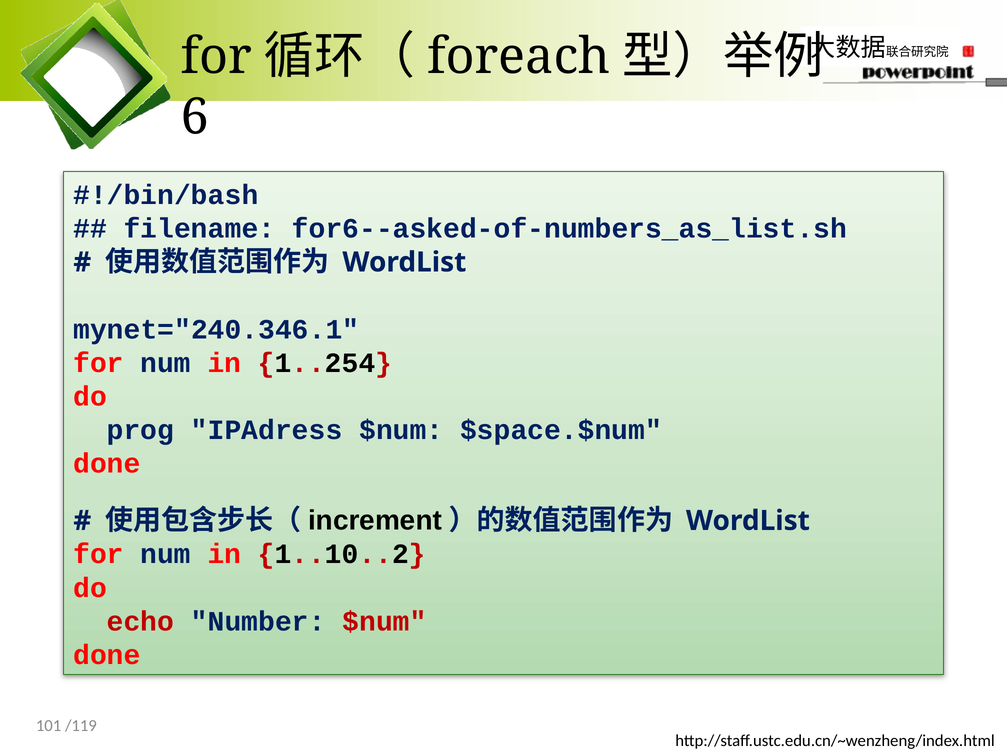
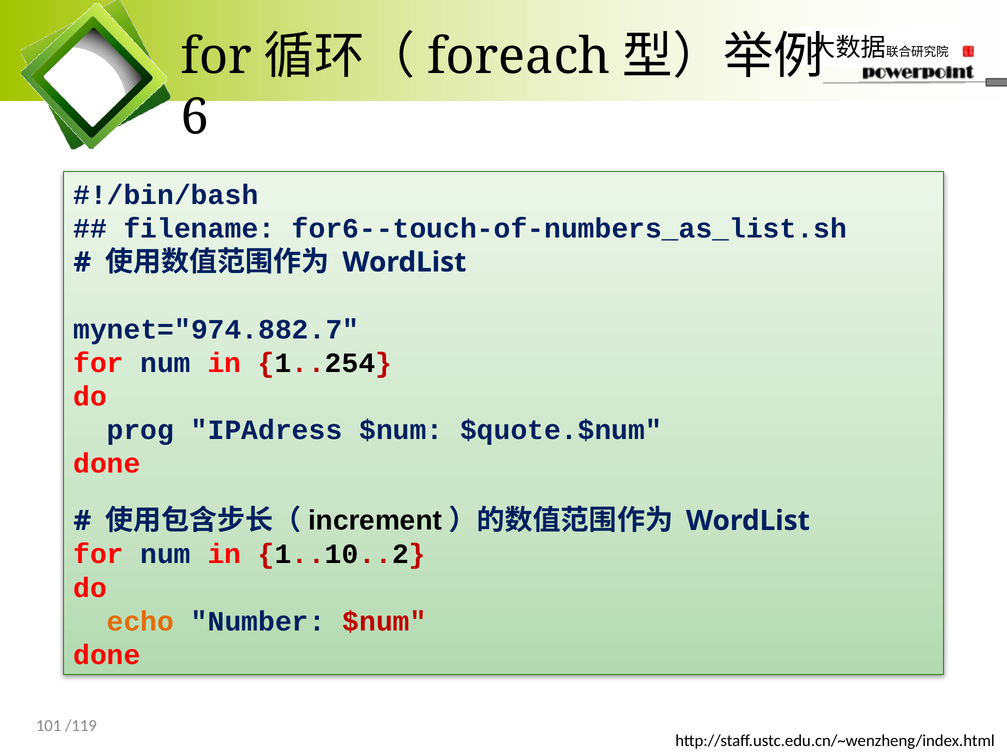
for6--asked-of-numbers_as_list.sh: for6--asked-of-numbers_as_list.sh -> for6--touch-of-numbers_as_list.sh
mynet="240.346.1: mynet="240.346.1 -> mynet="974.882.7
$space.$num: $space.$num -> $quote.$num
echo colour: red -> orange
